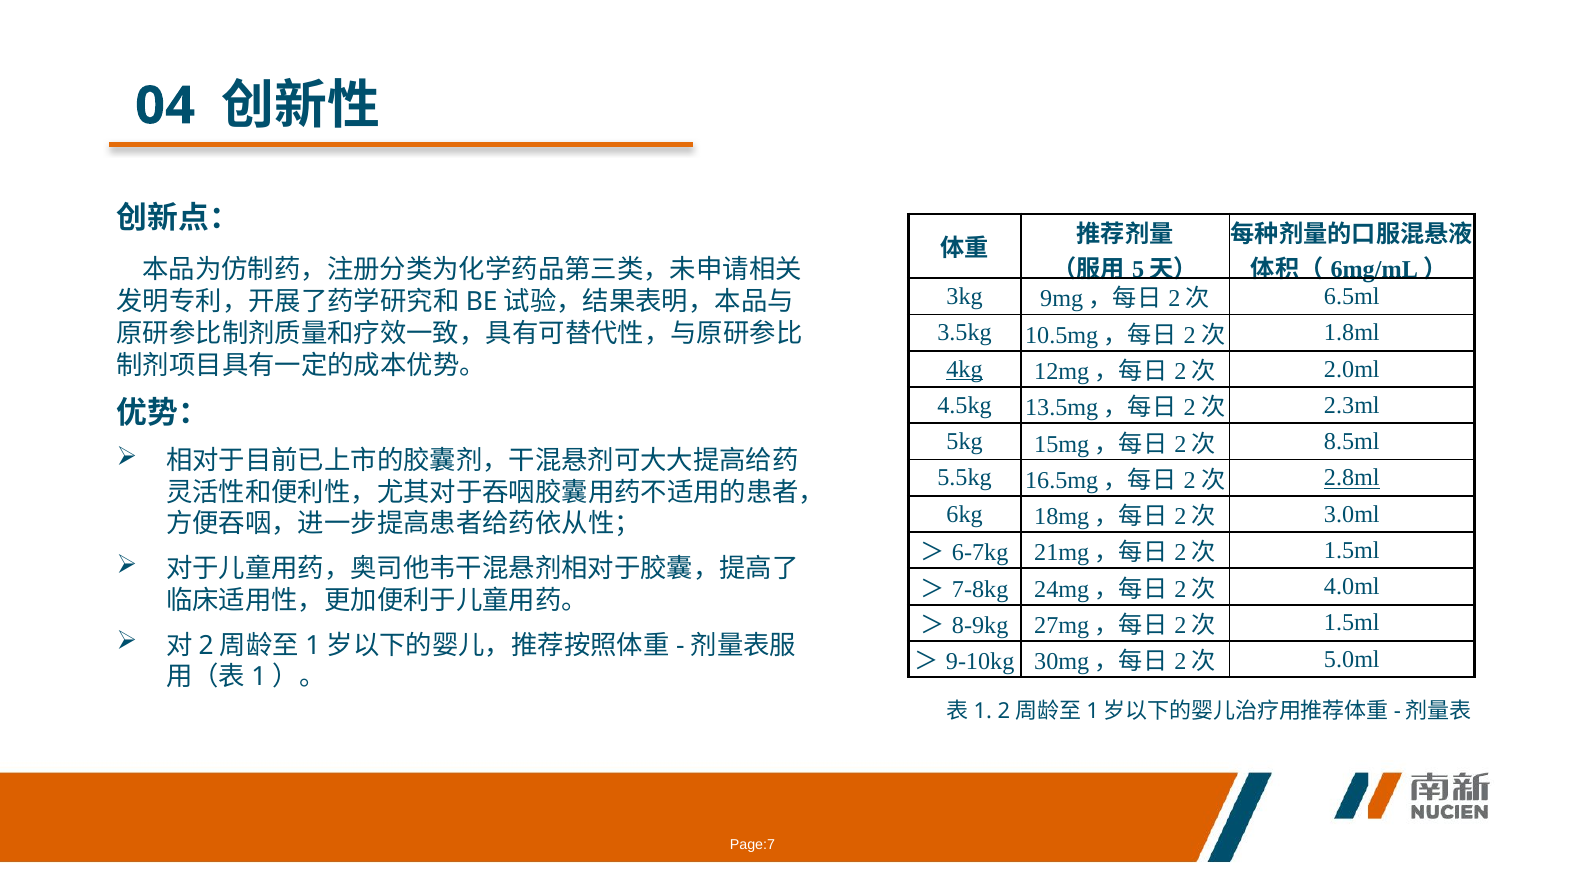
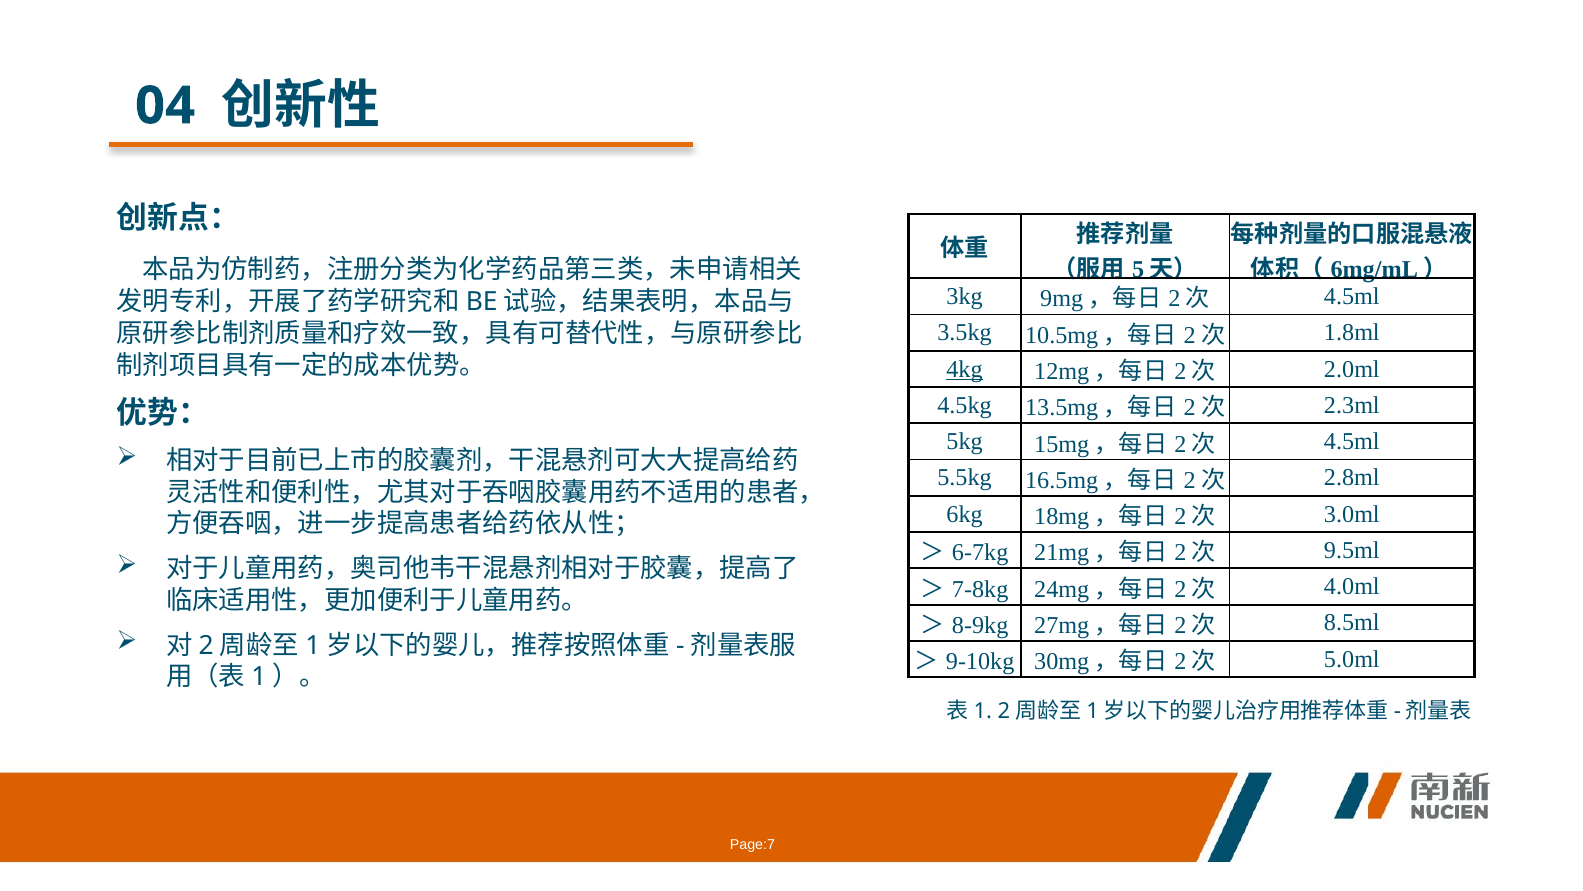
6.5ml at (1352, 296): 6.5ml -> 4.5ml
8.5ml at (1352, 441): 8.5ml -> 4.5ml
2.8ml underline: present -> none
1.5ml at (1352, 550): 1.5ml -> 9.5ml
1.5ml at (1352, 623): 1.5ml -> 8.5ml
